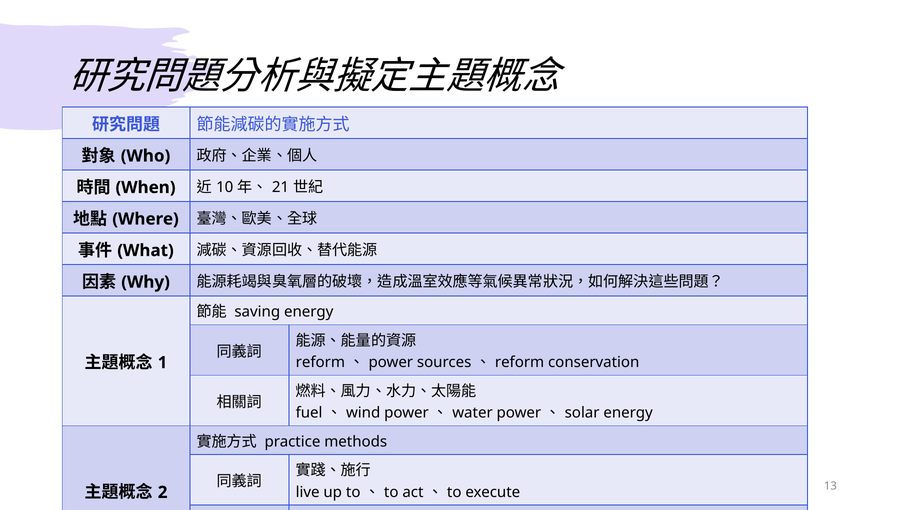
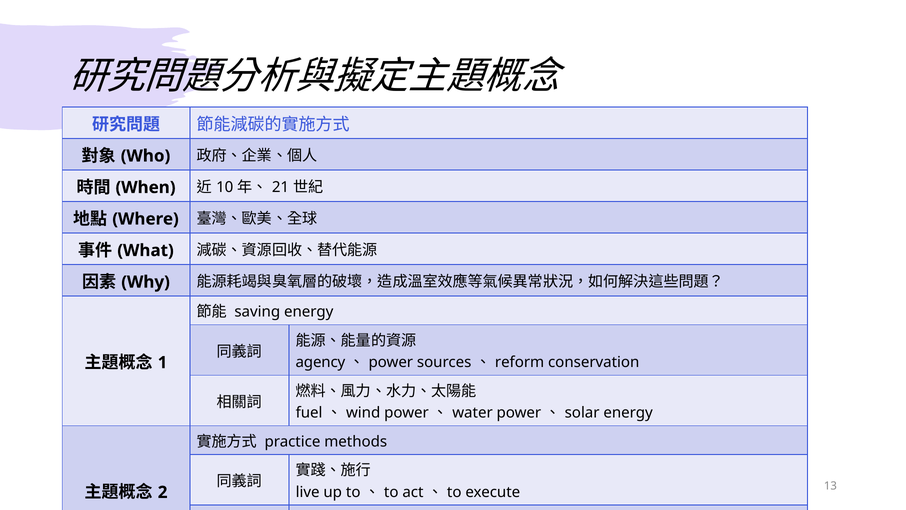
reform at (320, 362): reform -> agency
